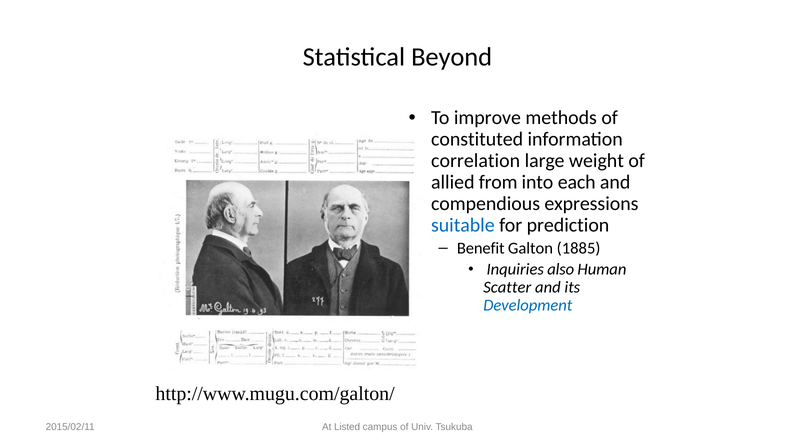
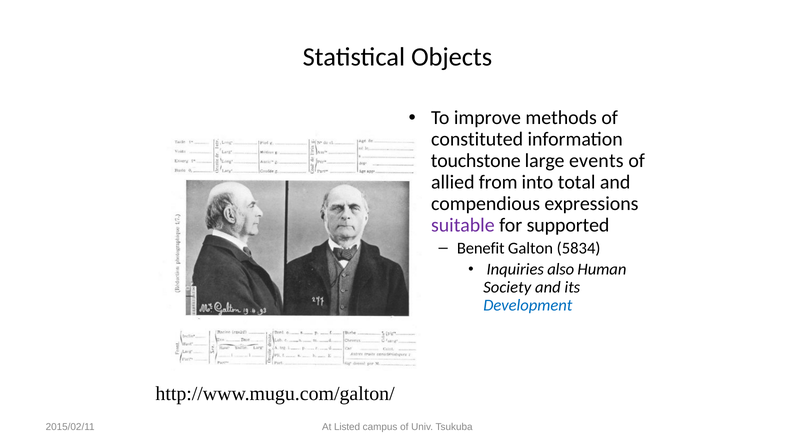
Beyond: Beyond -> Objects
correlation: correlation -> touchstone
weight: weight -> events
each: each -> total
suitable colour: blue -> purple
prediction: prediction -> supported
1885: 1885 -> 5834
Scatter: Scatter -> Society
